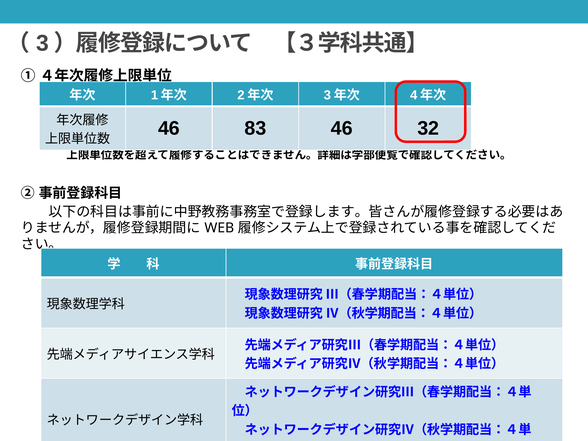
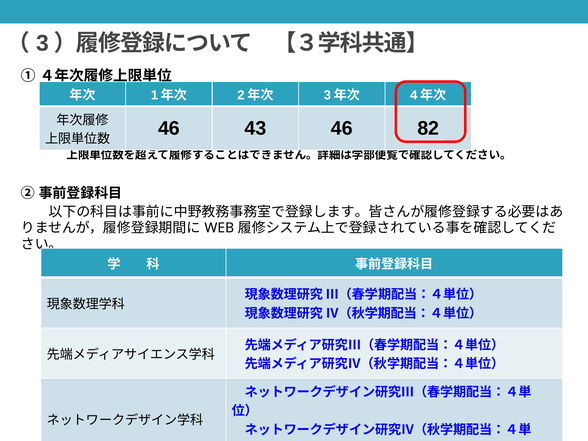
83: 83 -> 43
32: 32 -> 82
